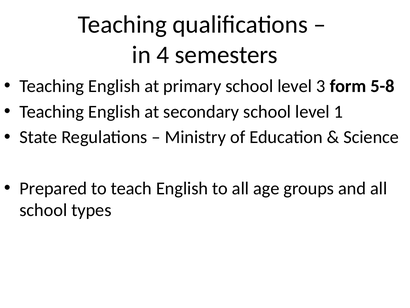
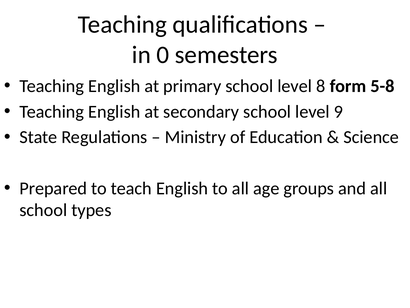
4: 4 -> 0
3: 3 -> 8
1: 1 -> 9
